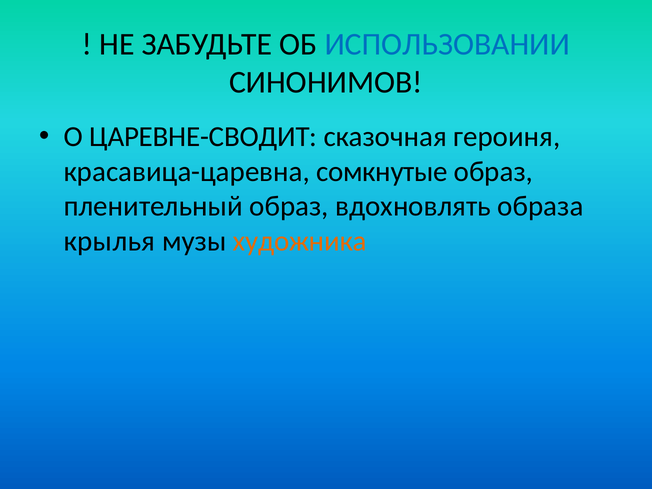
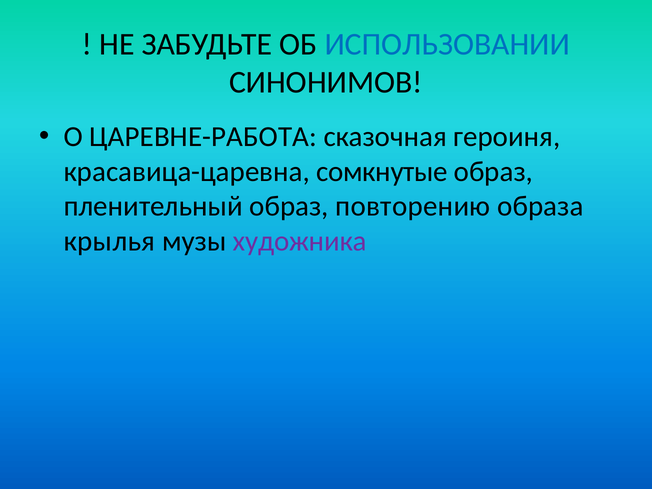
ЦАРЕВНЕ-СВОДИТ: ЦАРЕВНЕ-СВОДИТ -> ЦАРЕВНЕ-РАБОТА
вдохновлять: вдохновлять -> повторению
художника colour: orange -> purple
